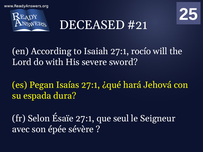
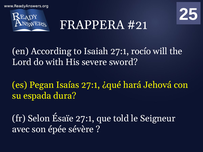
DECEASED: DECEASED -> FRAPPERA
seul: seul -> told
